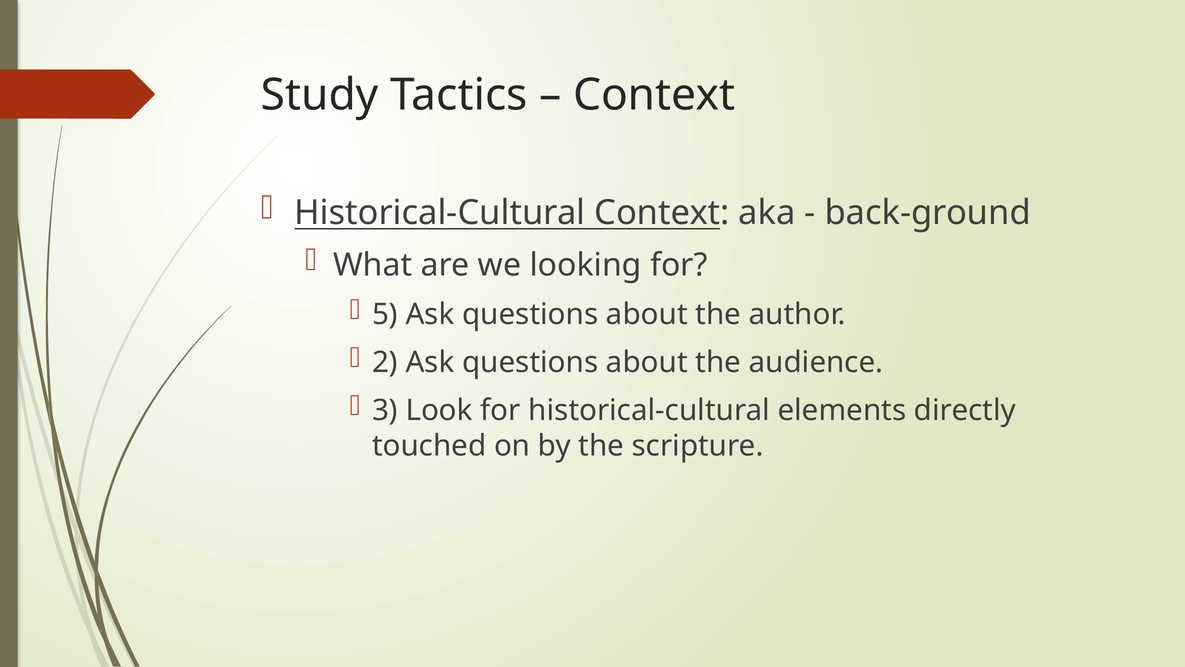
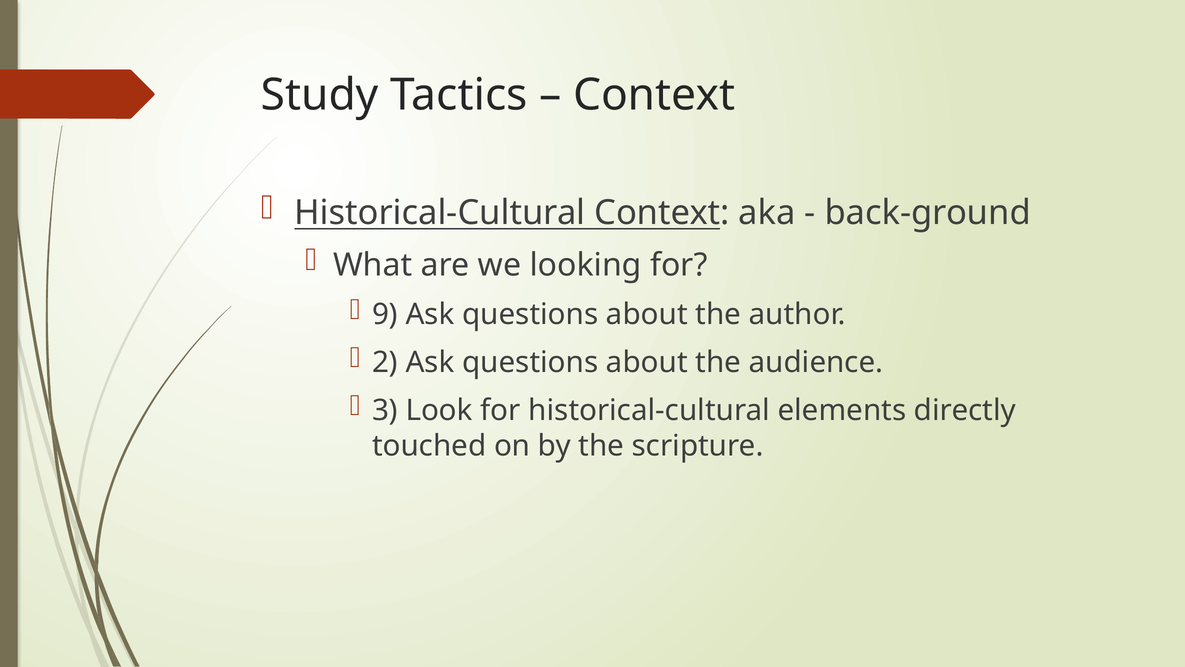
5: 5 -> 9
